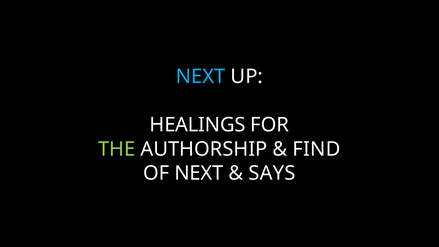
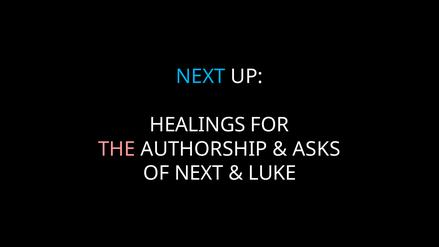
THE colour: light green -> pink
FIND: FIND -> ASKS
SAYS: SAYS -> LUKE
